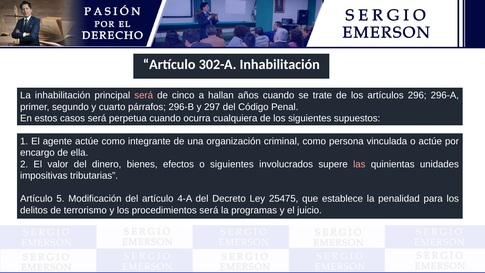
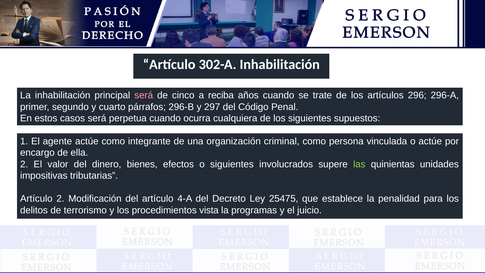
hallan: hallan -> reciba
las colour: pink -> light green
Artículo 5: 5 -> 2
procedimientos será: será -> vista
